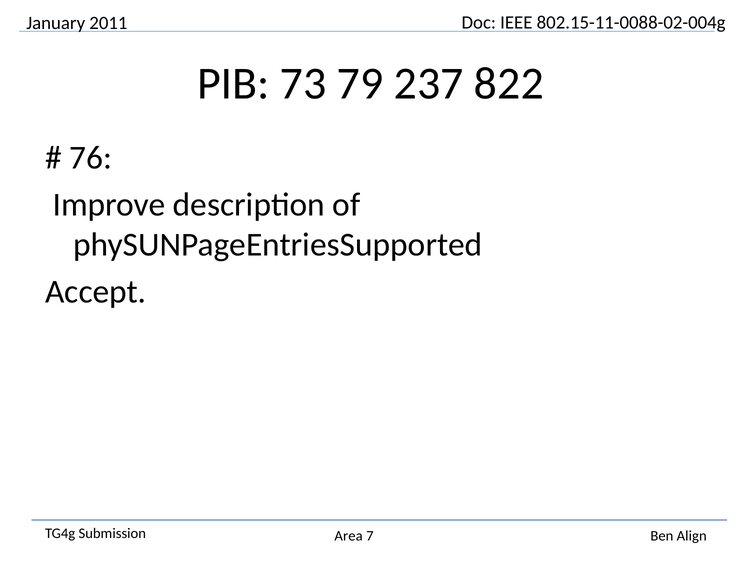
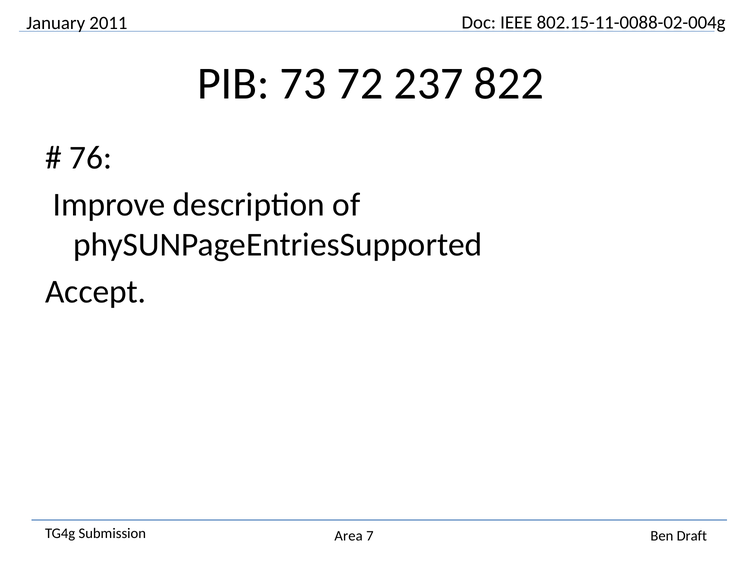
79: 79 -> 72
Align: Align -> Draft
